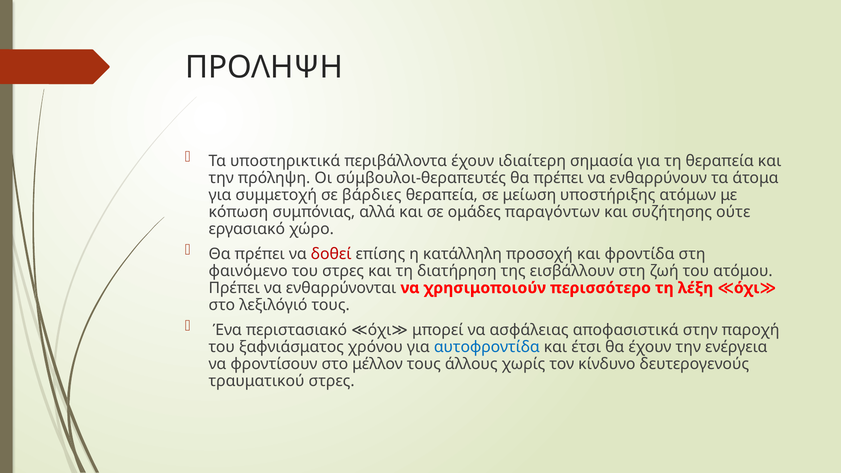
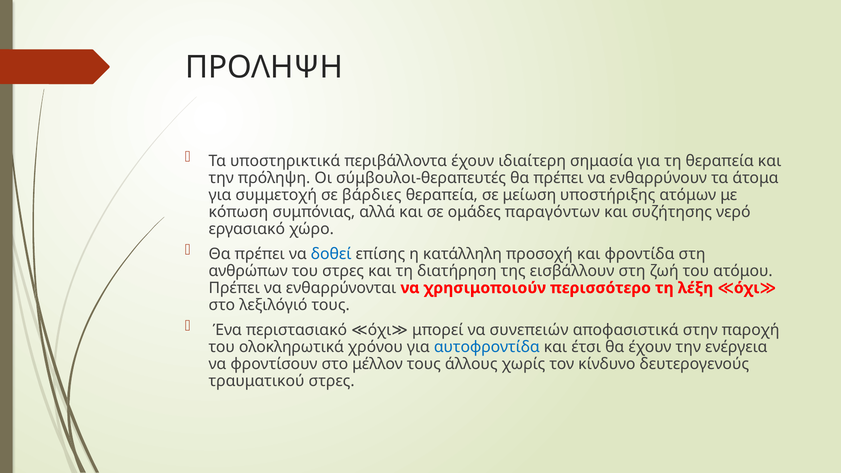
ούτε: ούτε -> νερό
δοθεί colour: red -> blue
φαινόμενο: φαινόμενο -> ανθρώπων
ασφάλειας: ασφάλειας -> συνεπειών
ξαφνιάσματος: ξαφνιάσματος -> ολοκληρωτικά
